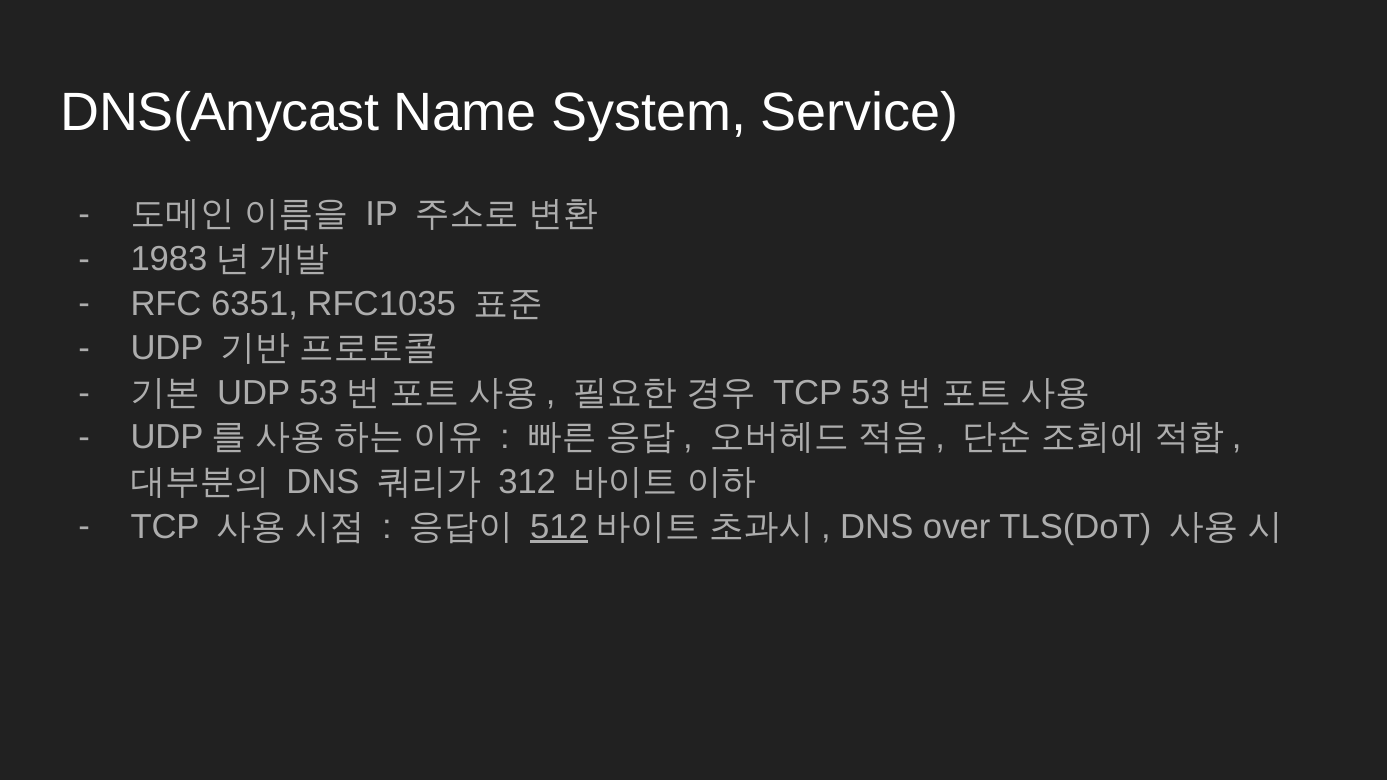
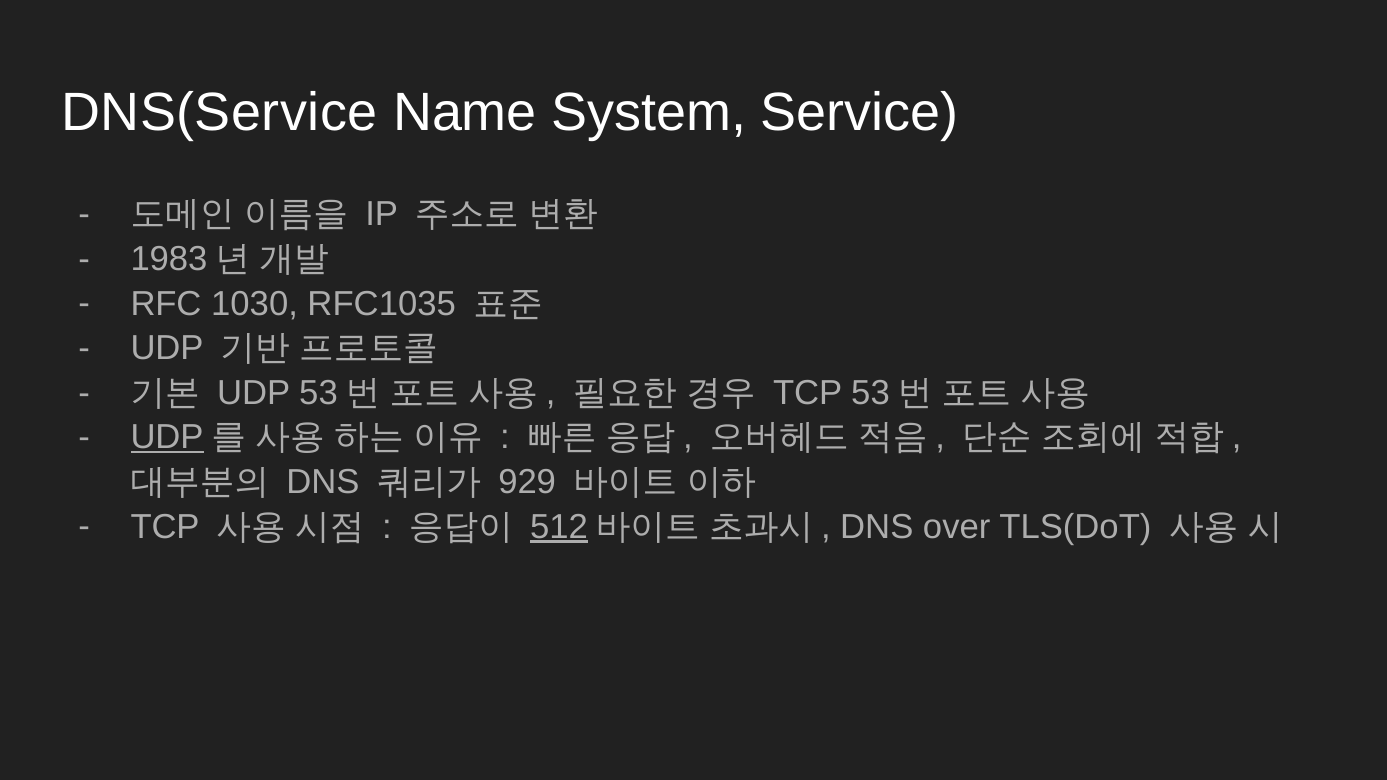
DNS(Anycast: DNS(Anycast -> DNS(Service
6351: 6351 -> 1030
UDP at (167, 438) underline: none -> present
312: 312 -> 929
